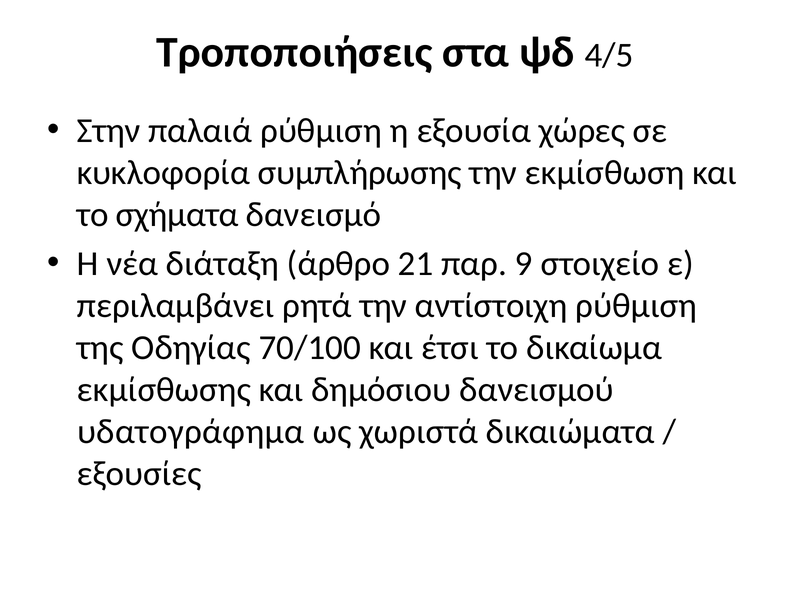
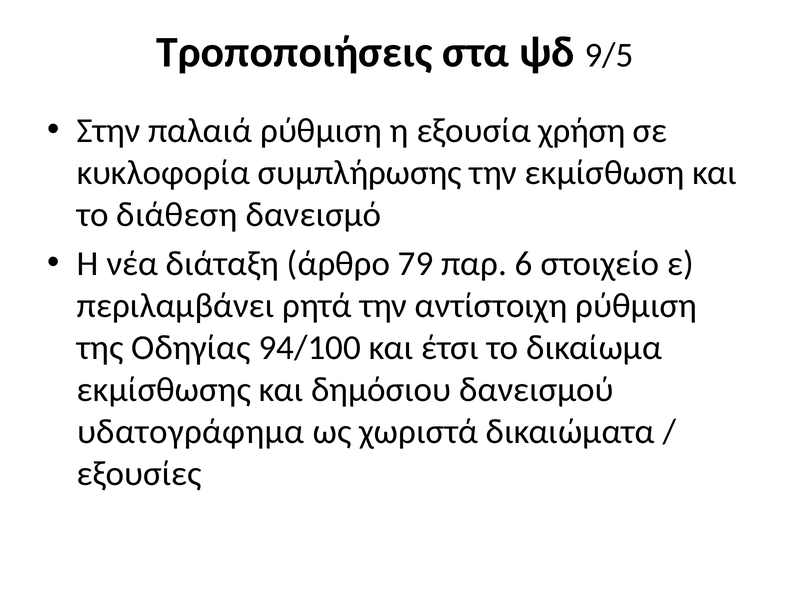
4/5: 4/5 -> 9/5
χώρες: χώρες -> χρήση
σχήματα: σχήματα -> διάθεση
21: 21 -> 79
9: 9 -> 6
70/100: 70/100 -> 94/100
